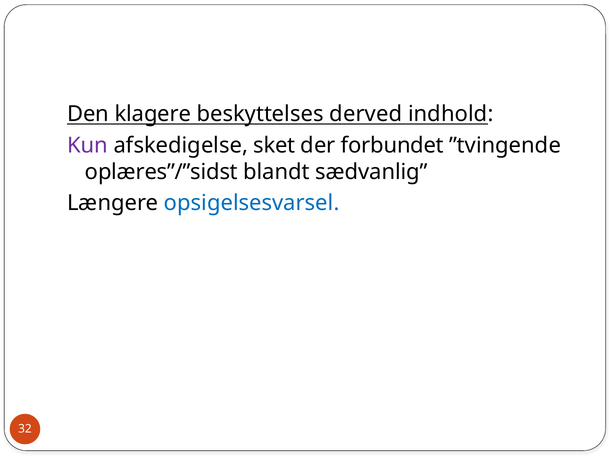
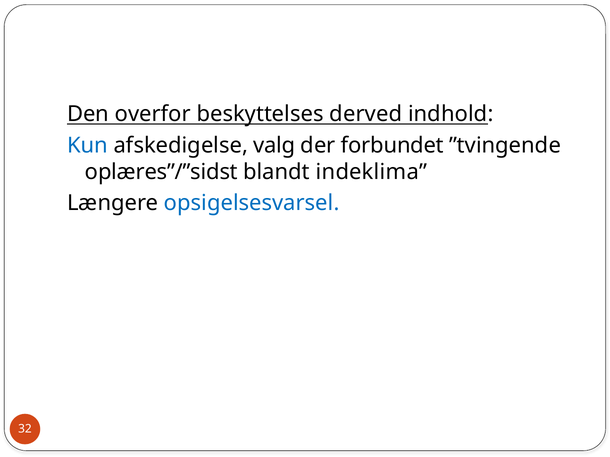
klagere: klagere -> overfor
Kun colour: purple -> blue
sket: sket -> valg
sædvanlig: sædvanlig -> indeklima
